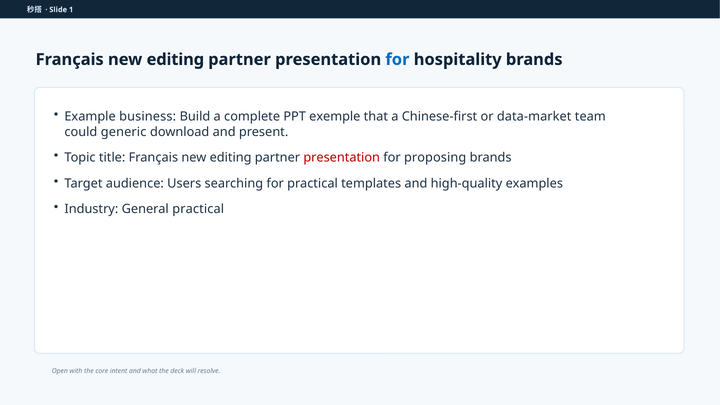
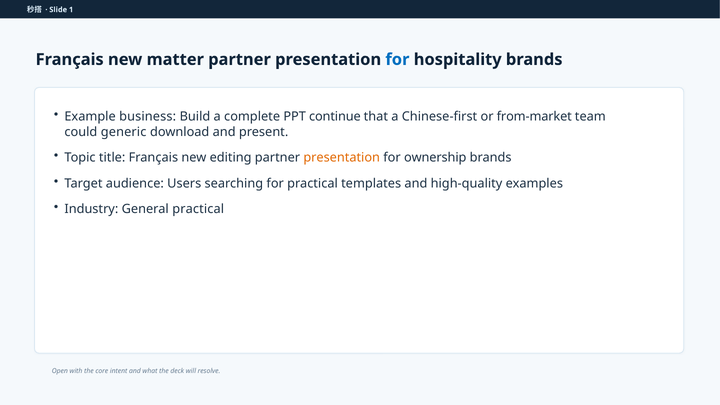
editing at (175, 59): editing -> matter
exemple: exemple -> continue
data-market: data-market -> from-market
presentation at (342, 158) colour: red -> orange
proposing: proposing -> ownership
